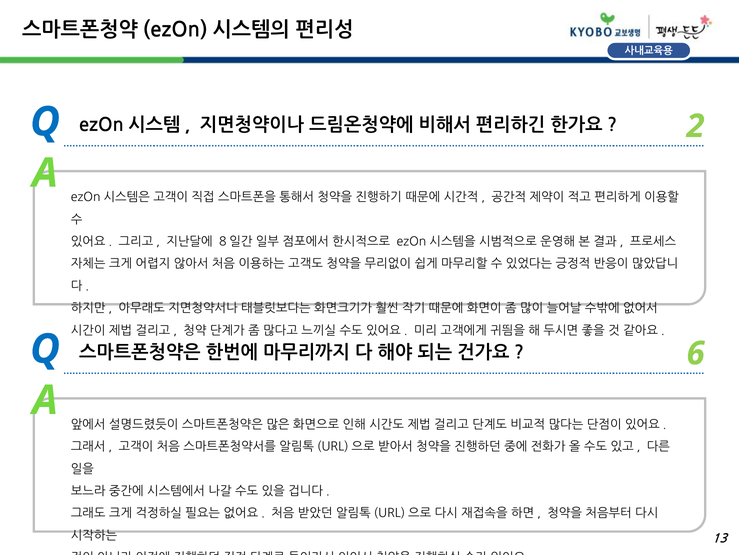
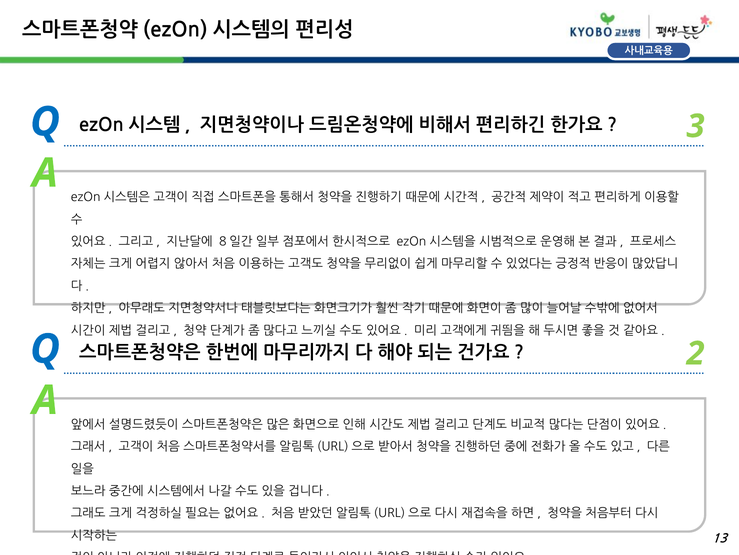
2: 2 -> 3
6: 6 -> 2
